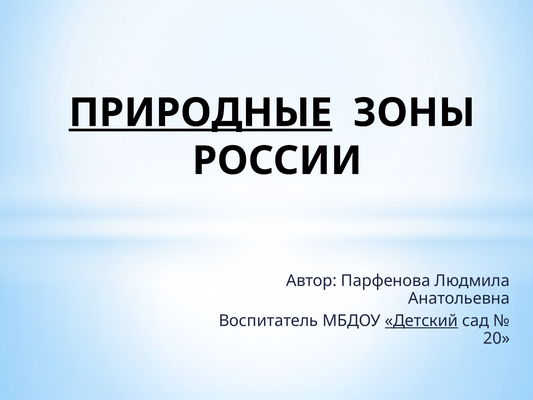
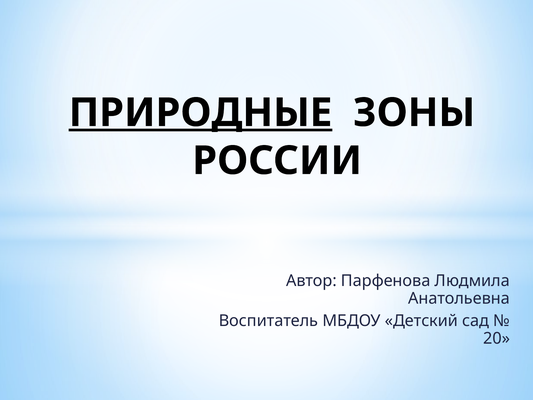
Детский underline: present -> none
